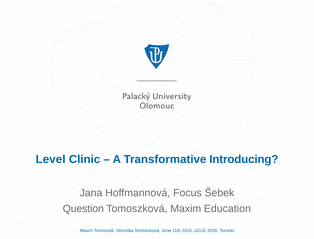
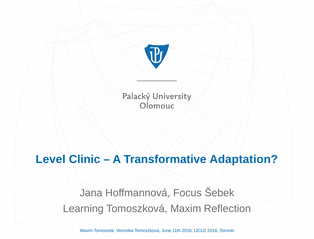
Introducing: Introducing -> Adaptation
Question: Question -> Learning
Education: Education -> Reflection
